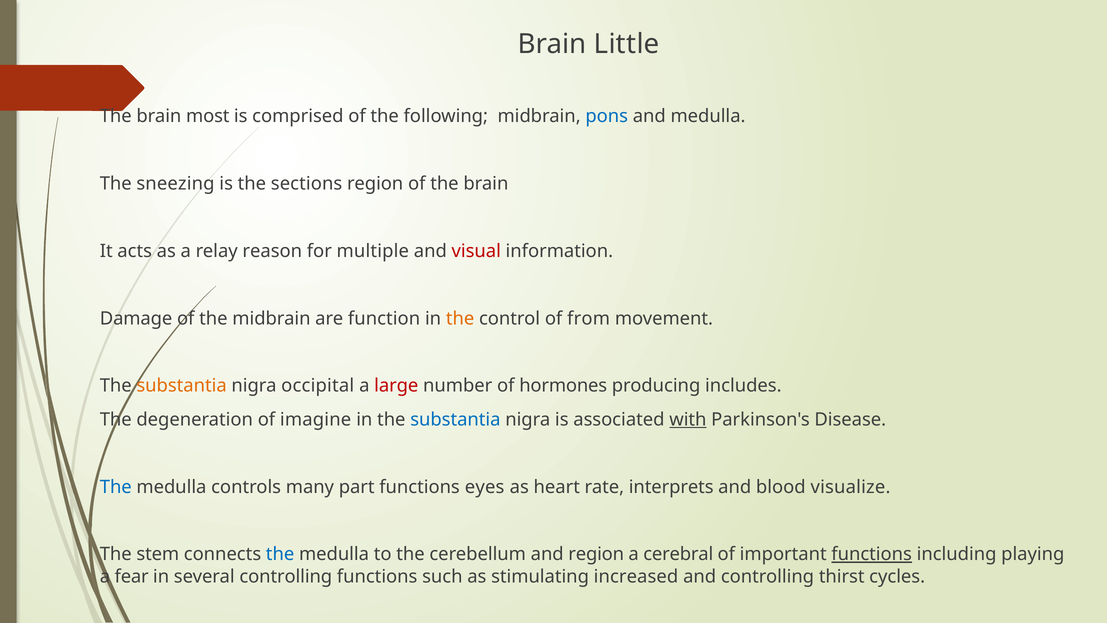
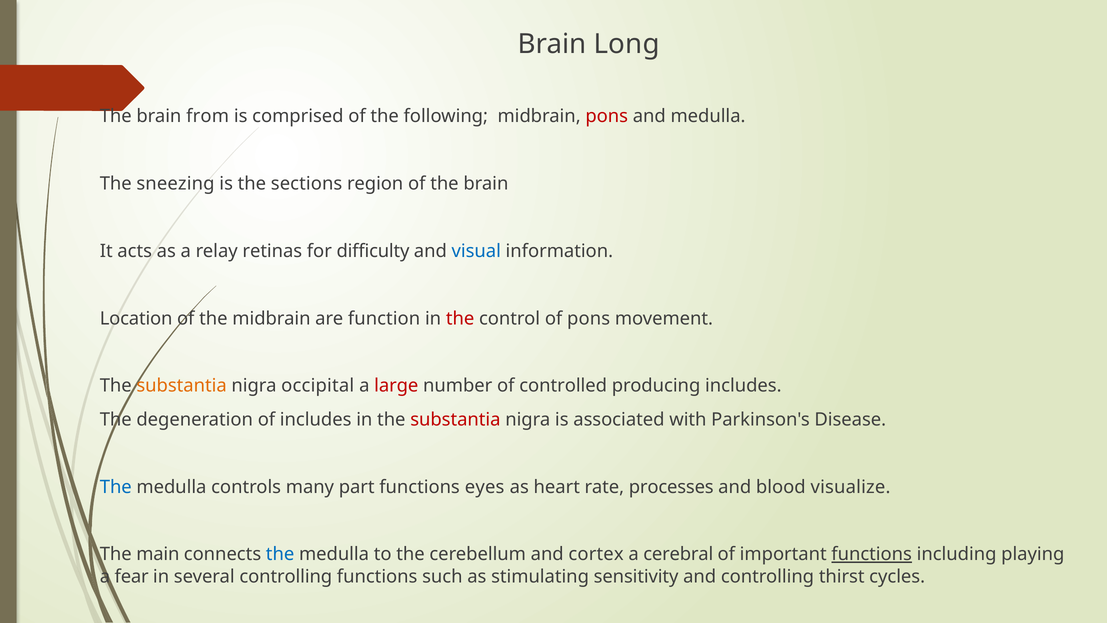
Little: Little -> Long
most: most -> from
pons at (607, 116) colour: blue -> red
reason: reason -> retinas
multiple: multiple -> difficulty
visual colour: red -> blue
Damage: Damage -> Location
the at (460, 318) colour: orange -> red
of from: from -> pons
hormones: hormones -> controlled
of imagine: imagine -> includes
substantia at (455, 419) colour: blue -> red
with underline: present -> none
interprets: interprets -> processes
stem: stem -> main
and region: region -> cortex
increased: increased -> sensitivity
